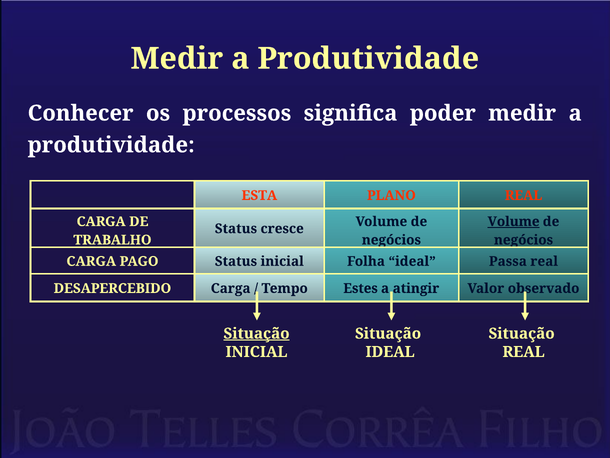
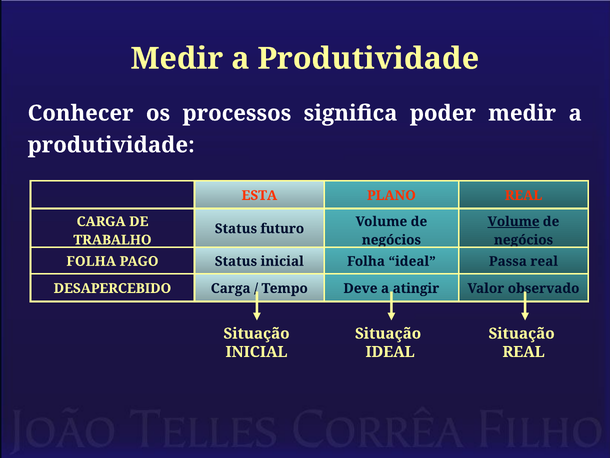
cresce: cresce -> futuro
CARGA at (91, 261): CARGA -> FOLHA
Estes: Estes -> Deve
Situação at (257, 333) underline: present -> none
